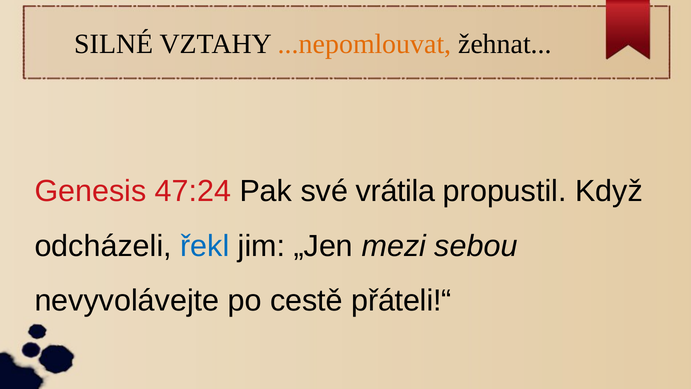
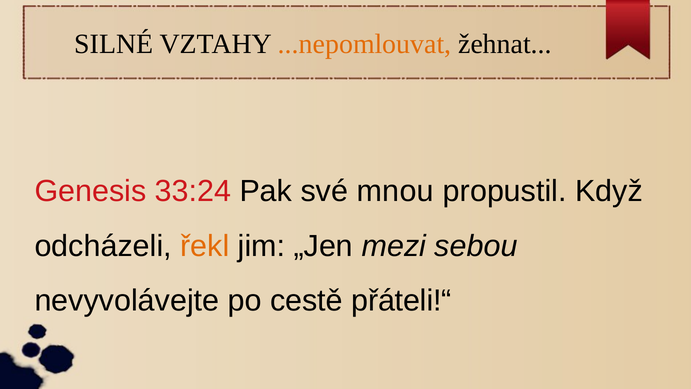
47:24: 47:24 -> 33:24
vrátila: vrátila -> mnou
řekl colour: blue -> orange
